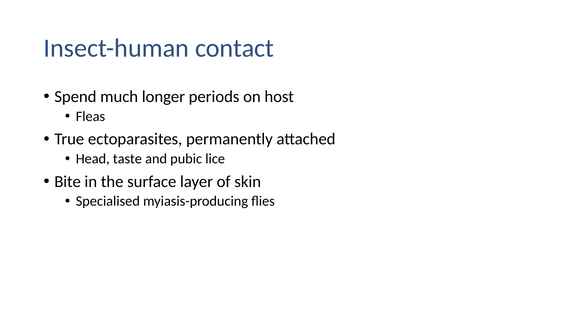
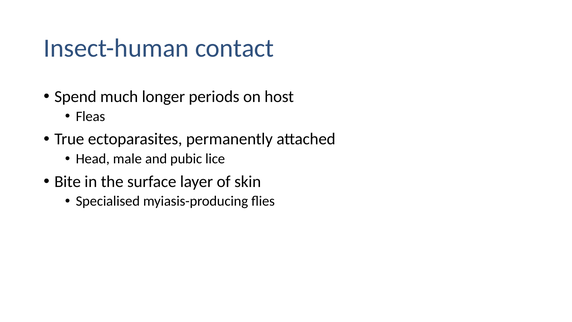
taste: taste -> male
